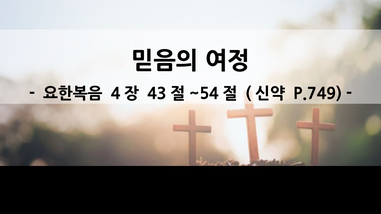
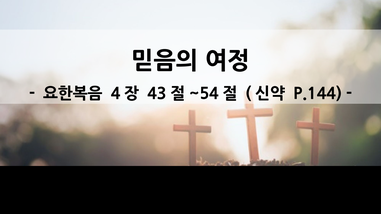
P.749: P.749 -> P.144
